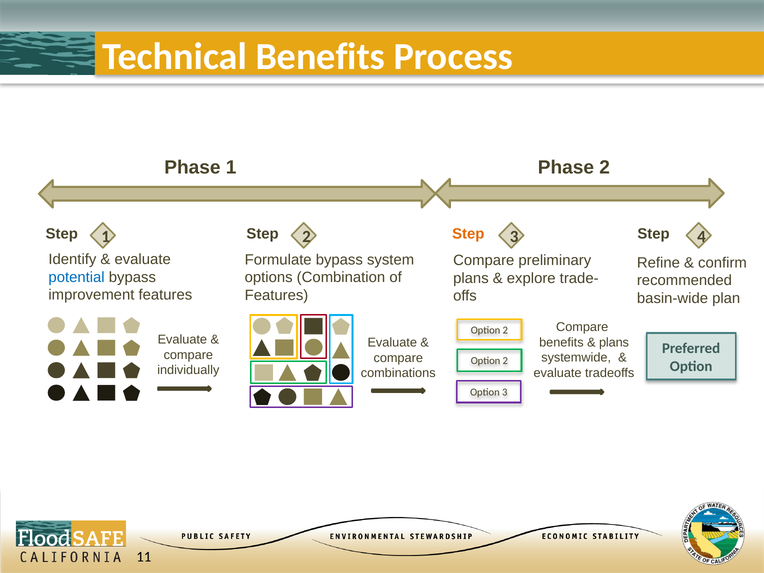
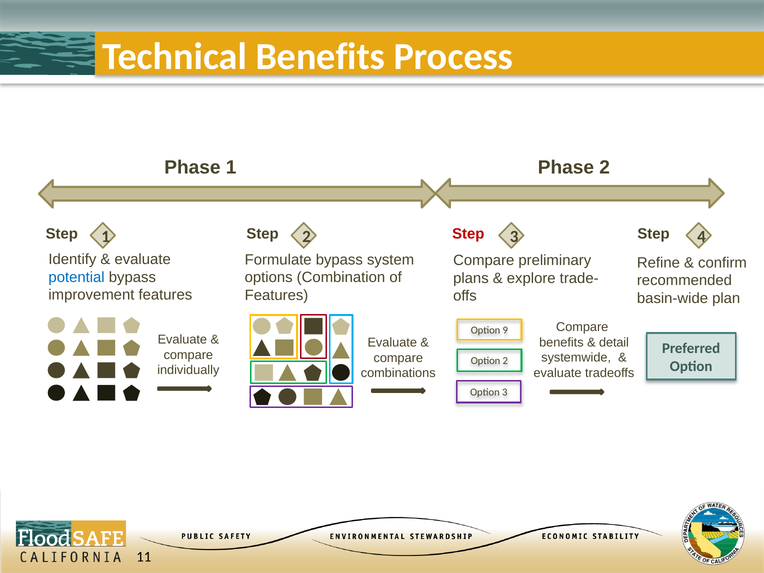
Step at (468, 234) colour: orange -> red
2 at (505, 330): 2 -> 9
plans at (614, 342): plans -> detail
